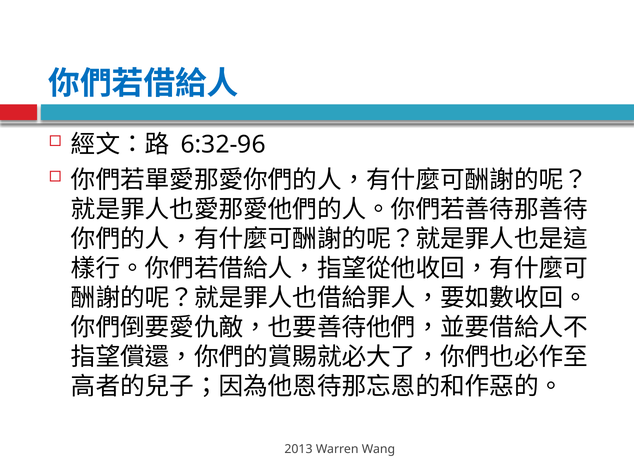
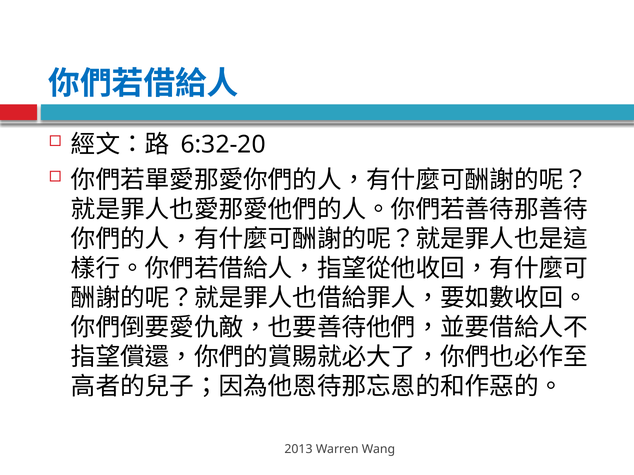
6:32-96: 6:32-96 -> 6:32-20
